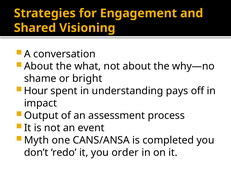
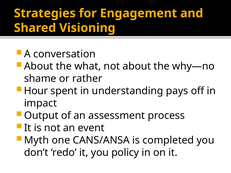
bright: bright -> rather
order: order -> policy
